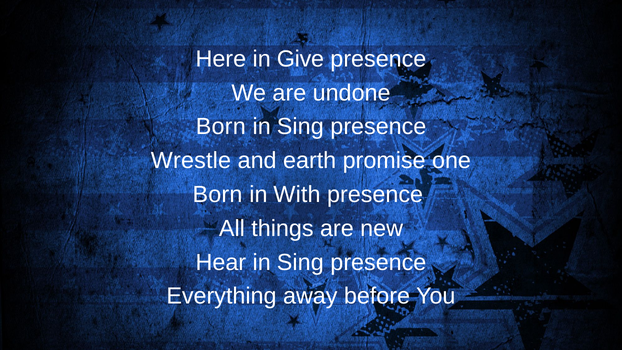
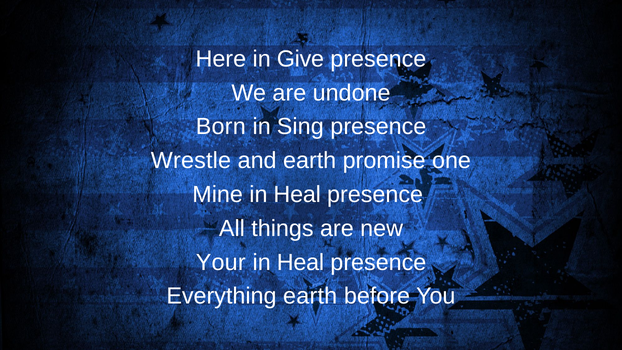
Born at (217, 194): Born -> Mine
With at (297, 194): With -> Heal
Hear: Hear -> Your
Sing at (300, 262): Sing -> Heal
Everything away: away -> earth
